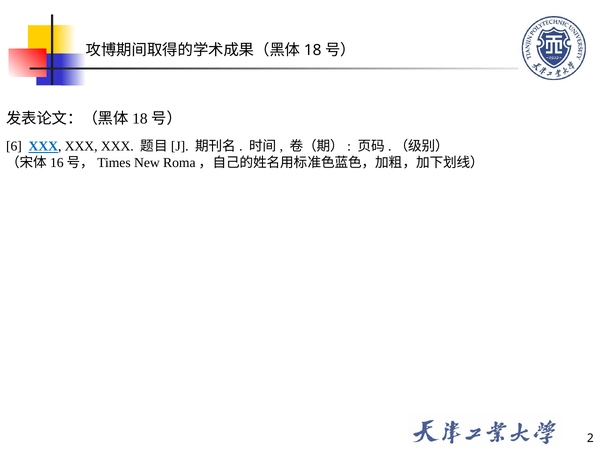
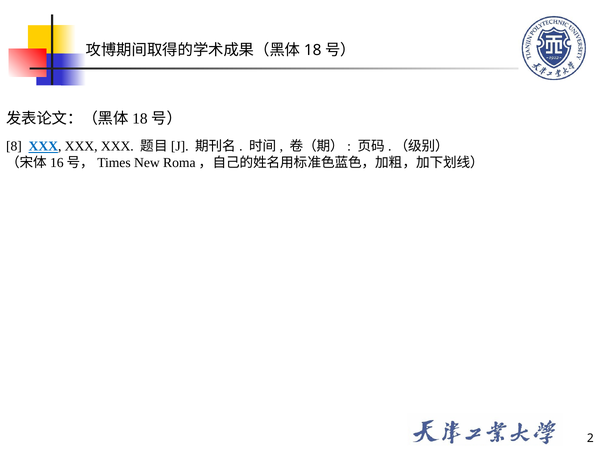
6: 6 -> 8
